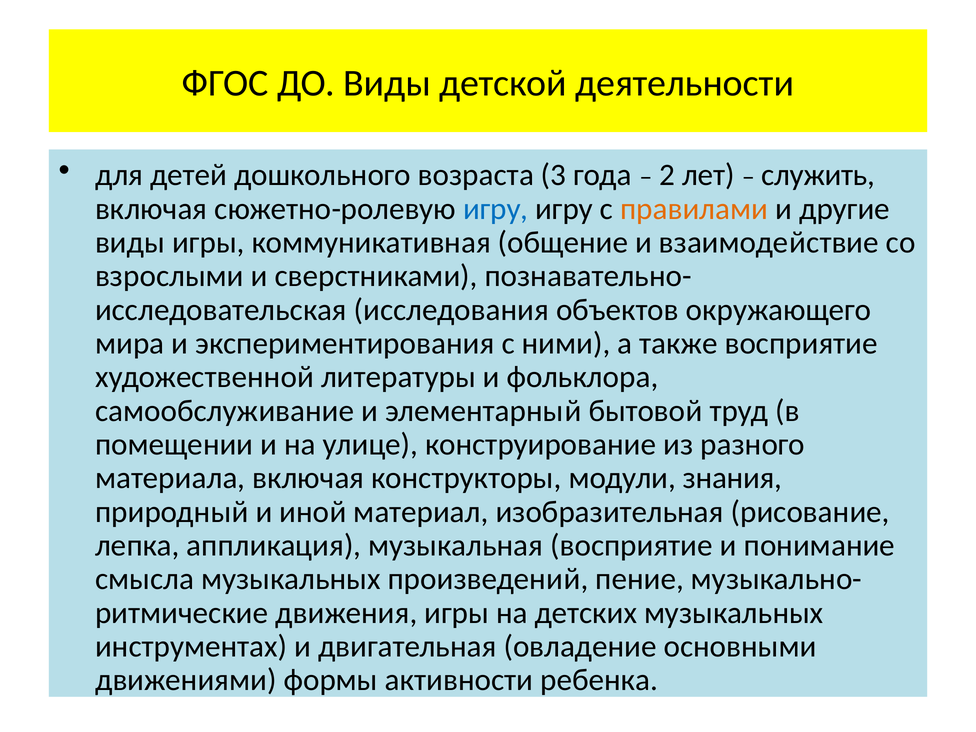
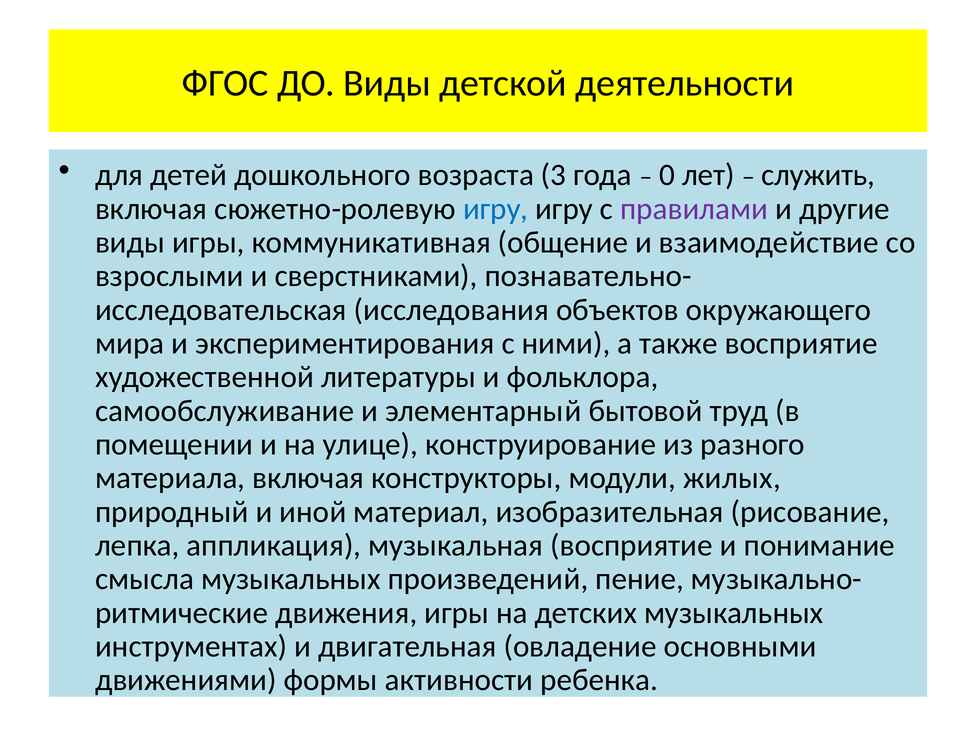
2: 2 -> 0
правилами colour: orange -> purple
знания: знания -> жилых
